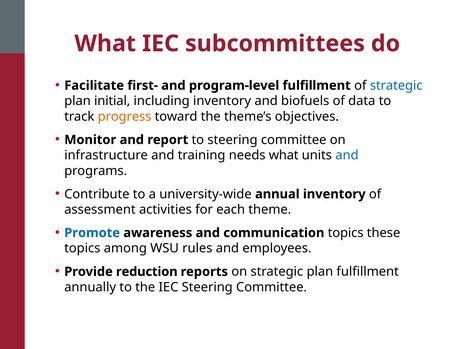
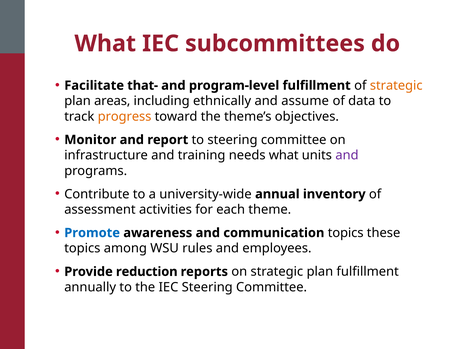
first-: first- -> that-
strategic at (396, 85) colour: blue -> orange
initial: initial -> areas
including inventory: inventory -> ethnically
biofuels: biofuels -> assume
and at (347, 155) colour: blue -> purple
